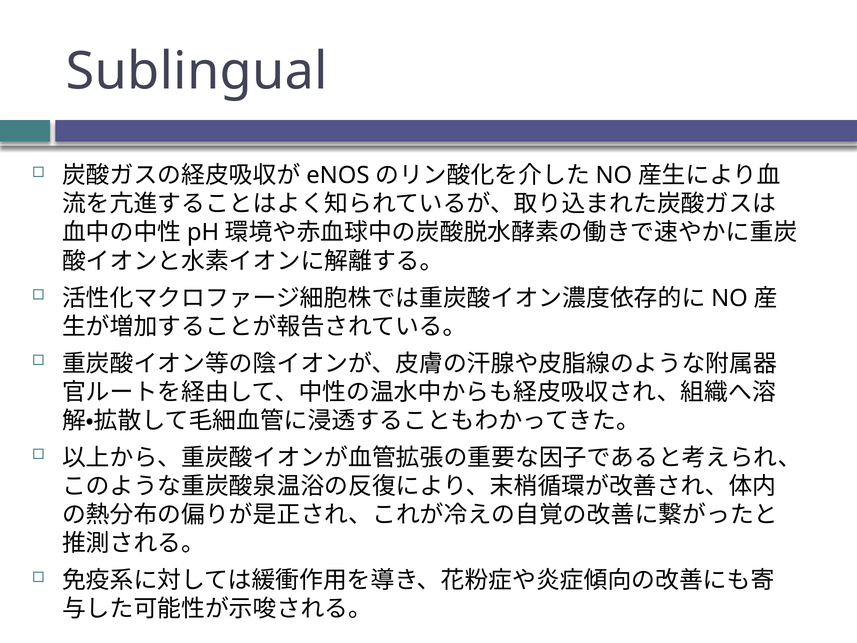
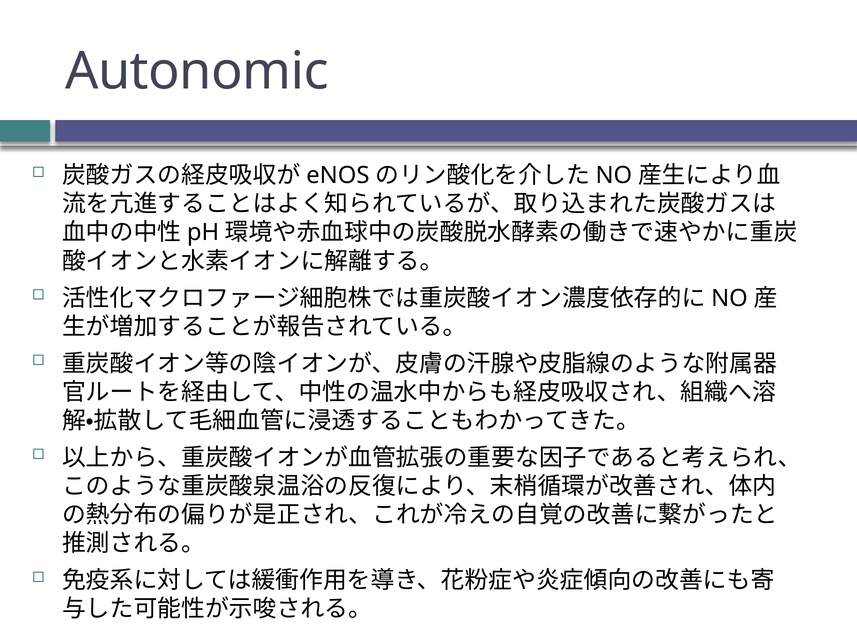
Sublingual: Sublingual -> Autonomic
